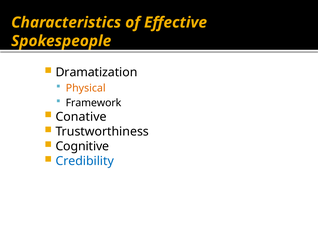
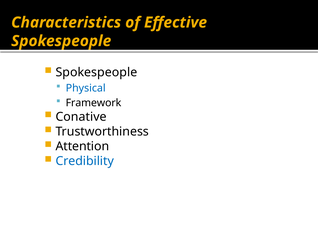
Dramatization at (96, 72): Dramatization -> Spokespeople
Physical colour: orange -> blue
Cognitive: Cognitive -> Attention
